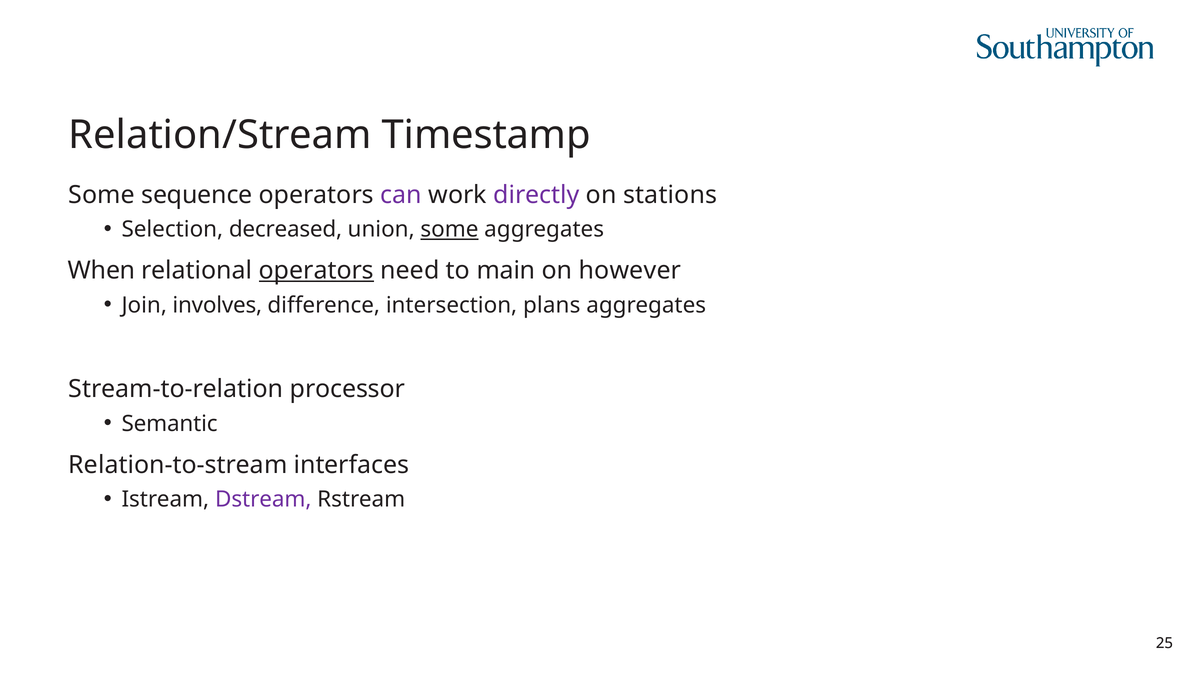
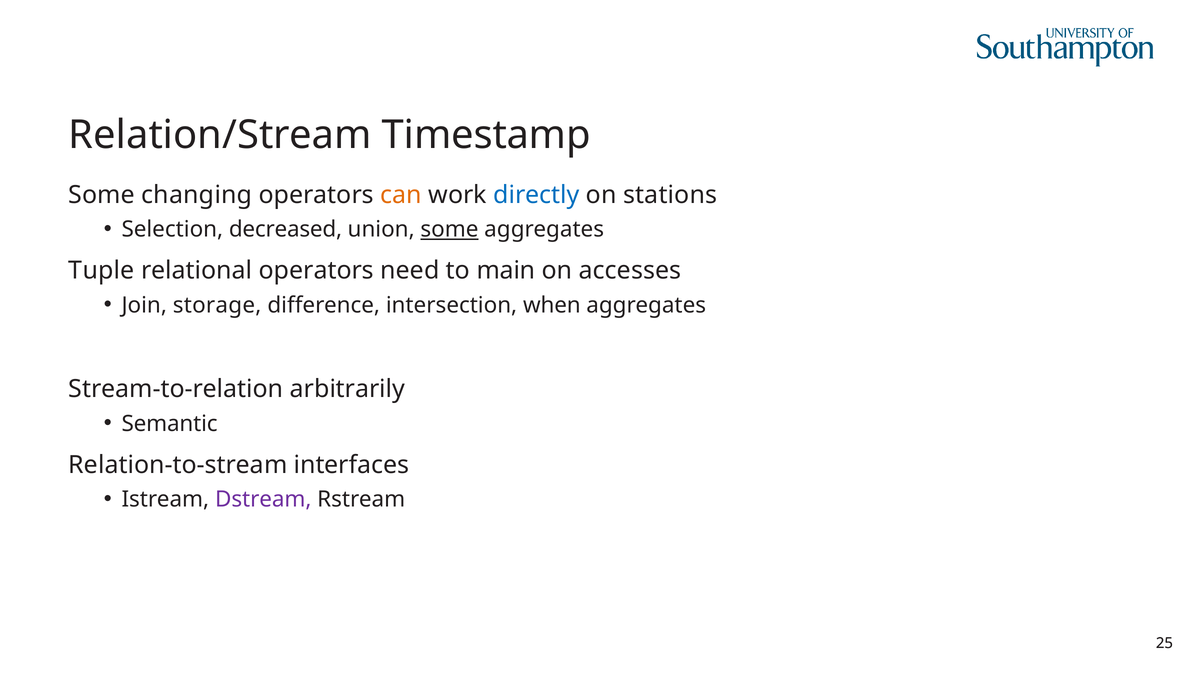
sequence: sequence -> changing
can colour: purple -> orange
directly colour: purple -> blue
When: When -> Tuple
operators at (316, 270) underline: present -> none
however: however -> accesses
involves: involves -> storage
plans: plans -> when
processor: processor -> arbitrarily
